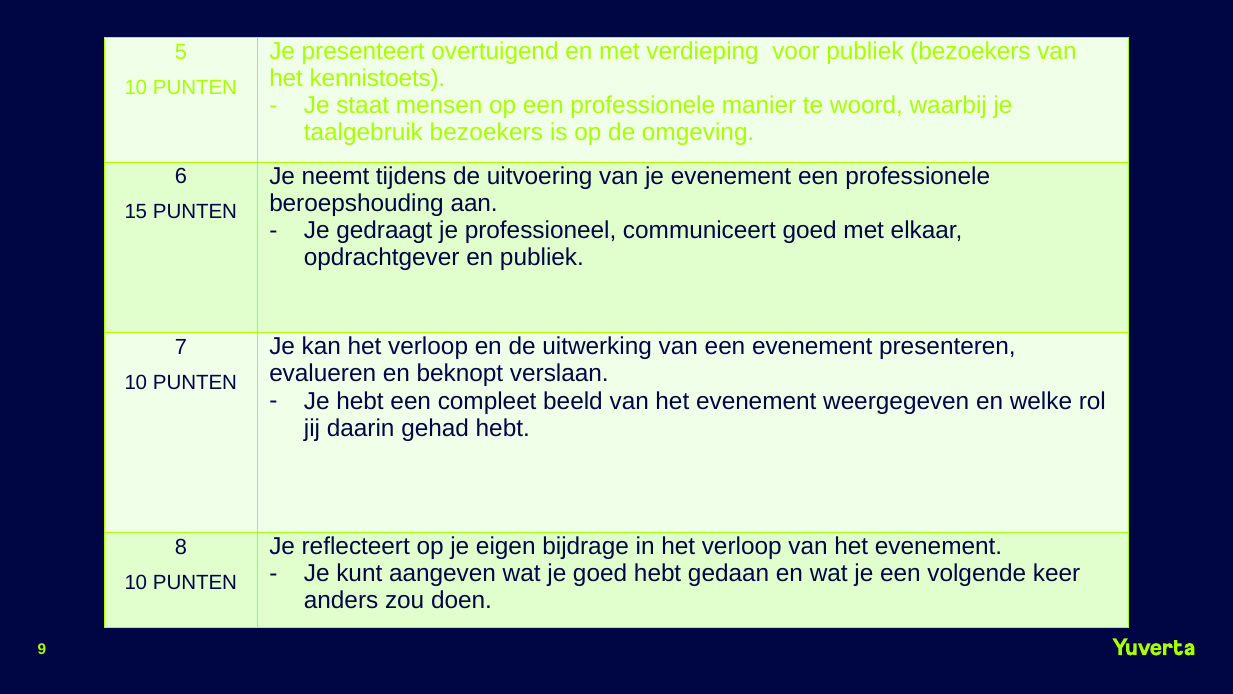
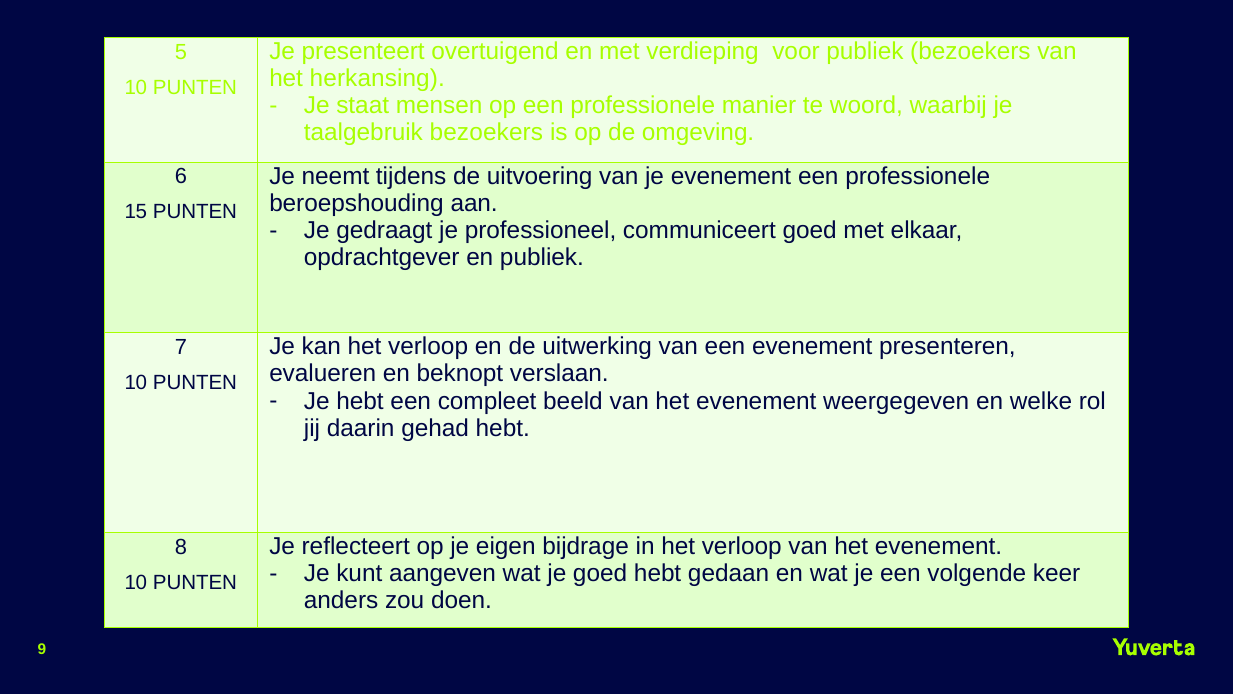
kennistoets: kennistoets -> herkansing
